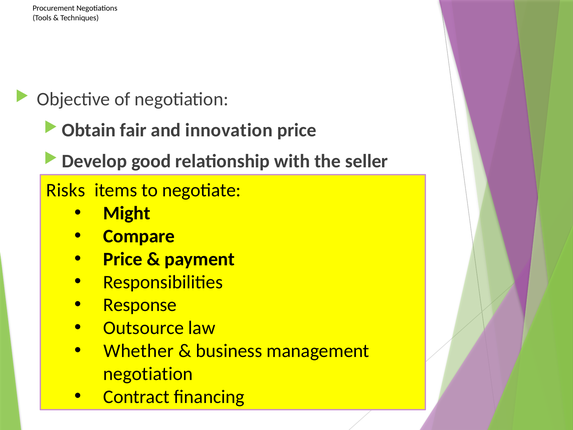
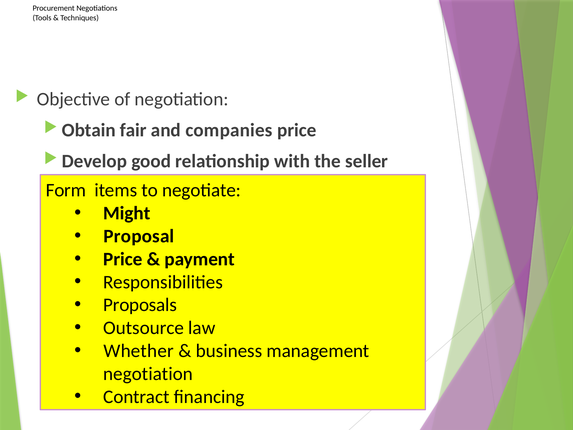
innovation: innovation -> companies
Risks: Risks -> Form
Compare: Compare -> Proposal
Response: Response -> Proposals
